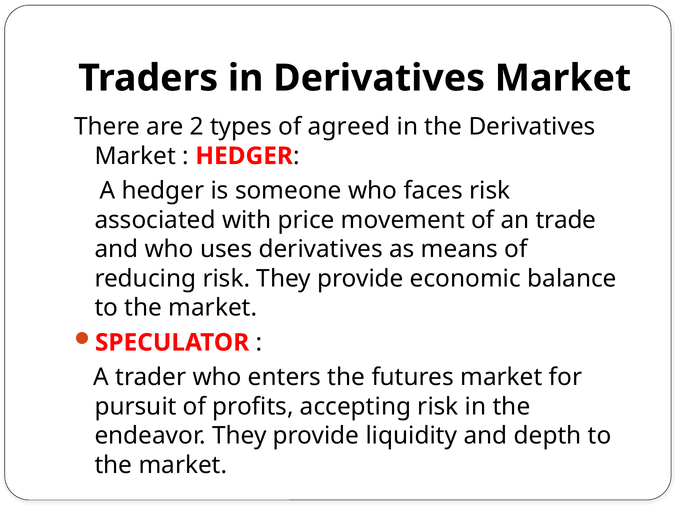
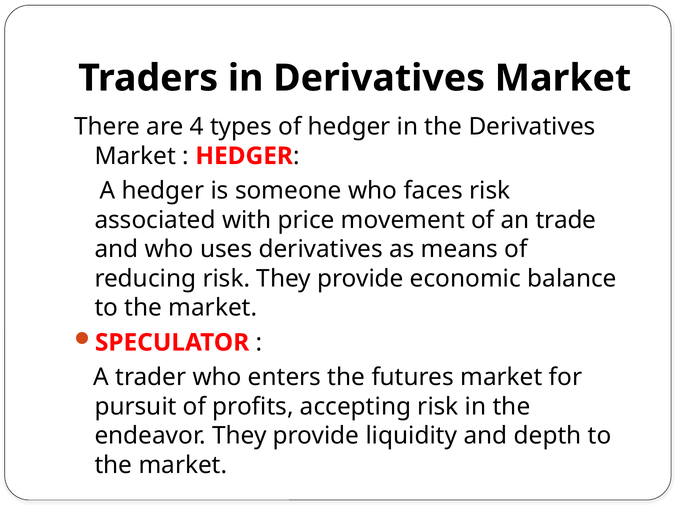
2: 2 -> 4
of agreed: agreed -> hedger
